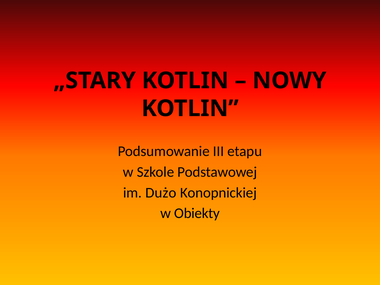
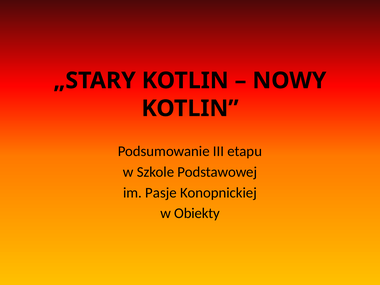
Dużo: Dużo -> Pasje
